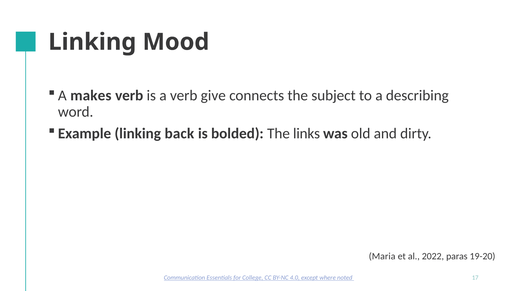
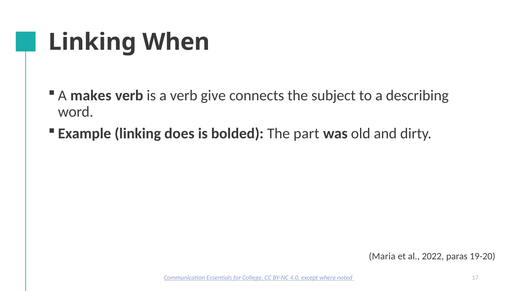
Mood: Mood -> When
back: back -> does
links: links -> part
